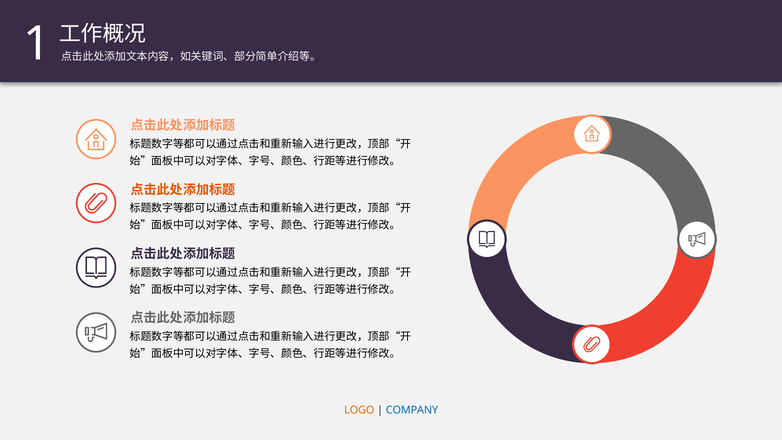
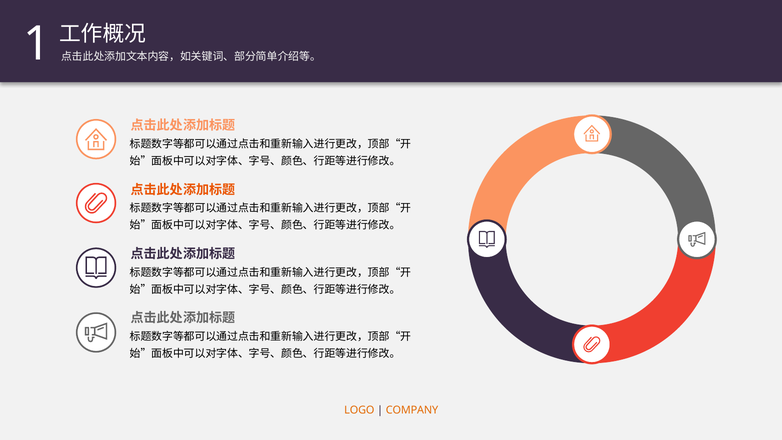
COMPANY colour: blue -> orange
